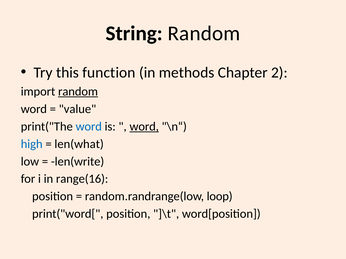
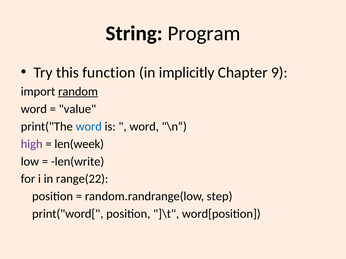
String Random: Random -> Program
methods: methods -> implicitly
2: 2 -> 9
word at (144, 127) underline: present -> none
high colour: blue -> purple
len(what: len(what -> len(week
range(16: range(16 -> range(22
loop: loop -> step
